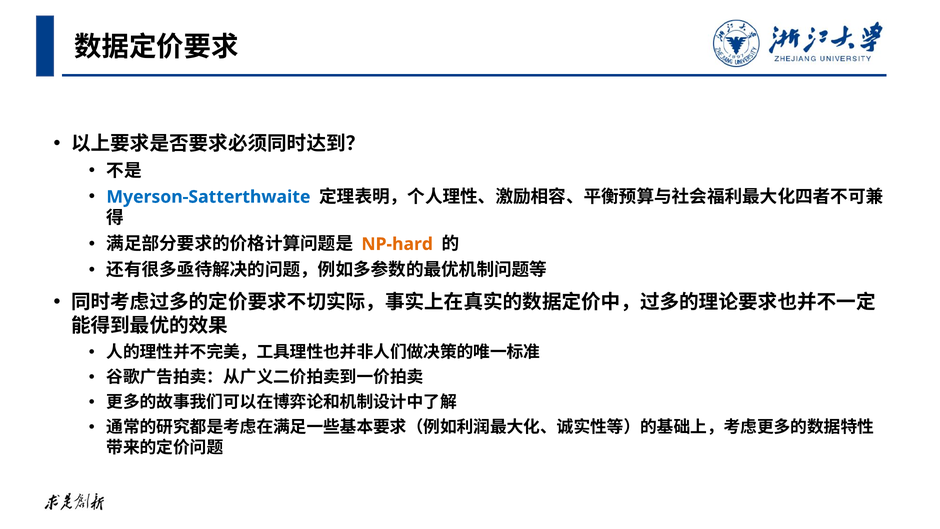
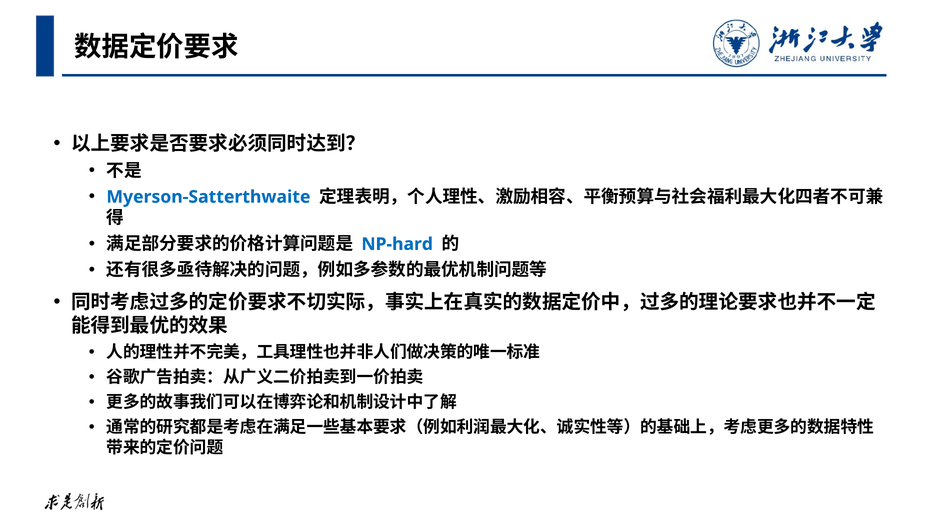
NP-hard colour: orange -> blue
